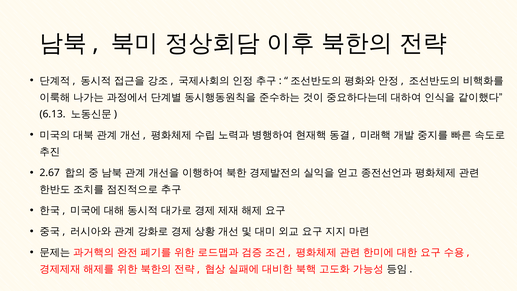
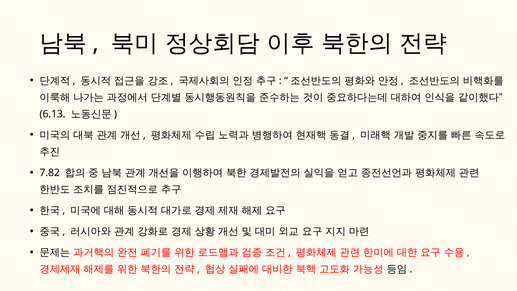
2.67: 2.67 -> 7.82
